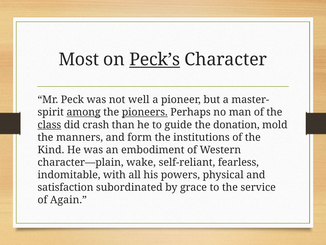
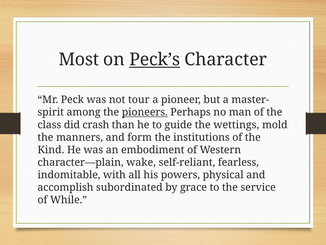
well: well -> tour
among underline: present -> none
class underline: present -> none
donation: donation -> wettings
satisfaction: satisfaction -> accomplish
Again: Again -> While
